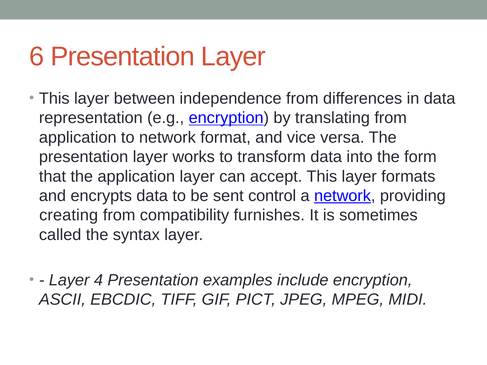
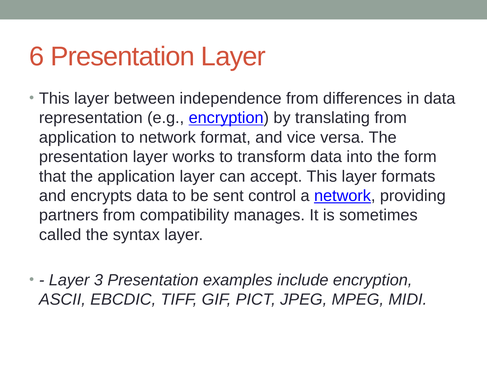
creating: creating -> partners
furnishes: furnishes -> manages
4: 4 -> 3
